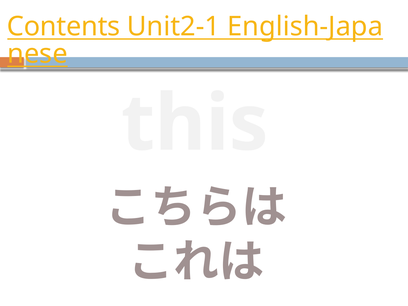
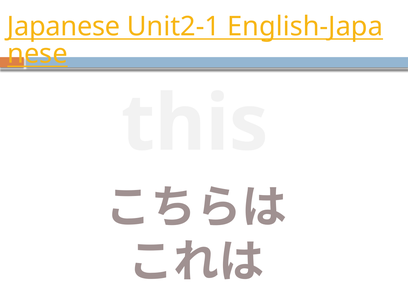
Contents: Contents -> Japanese
